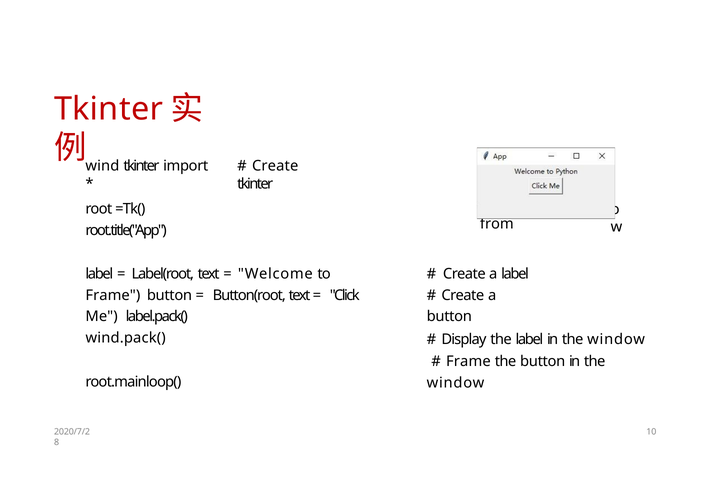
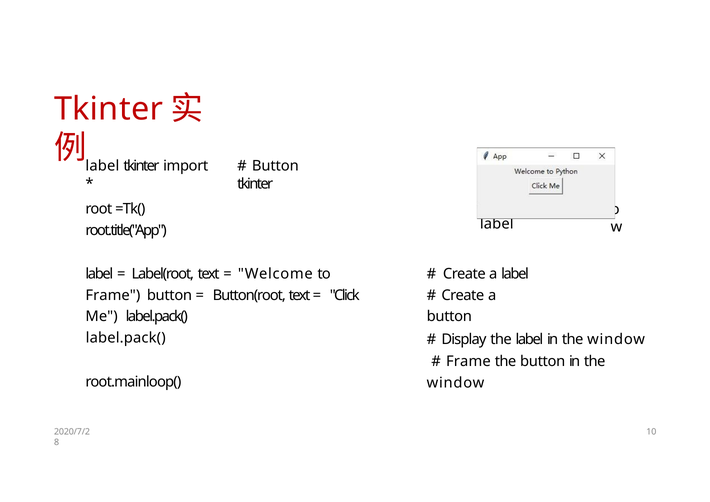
wind at (102, 166): wind -> label
Create at (275, 166): Create -> Button
from at (497, 224): from -> label
wind.pack( at (126, 338): wind.pack( -> label.pack(
